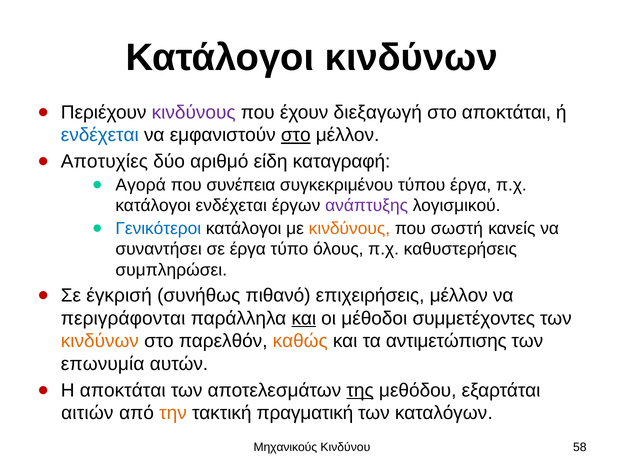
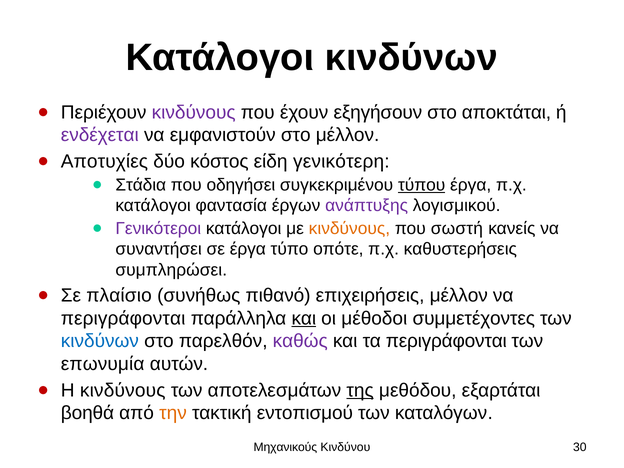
διεξαγωγή: διεξαγωγή -> εξηγήσουν
ενδέχεται at (100, 135) colour: blue -> purple
στο at (296, 135) underline: present -> none
αριθμό: αριθμό -> κόστος
καταγραφή: καταγραφή -> γενικότερη
Αγορά: Αγορά -> Στάδια
συνέπεια: συνέπεια -> οδηγήσει
τύπου underline: none -> present
κατάλογοι ενδέχεται: ενδέχεται -> φαντασία
Γενικότεροι colour: blue -> purple
όλους: όλους -> οπότε
έγκρισή: έγκρισή -> πλαίσιο
κινδύνων at (100, 341) colour: orange -> blue
καθώς colour: orange -> purple
τα αντιμετώπισης: αντιμετώπισης -> περιγράφονται
Η αποκτάται: αποκτάται -> κινδύνους
αιτιών: αιτιών -> βοηθά
πραγματική: πραγματική -> εντοπισμού
58: 58 -> 30
